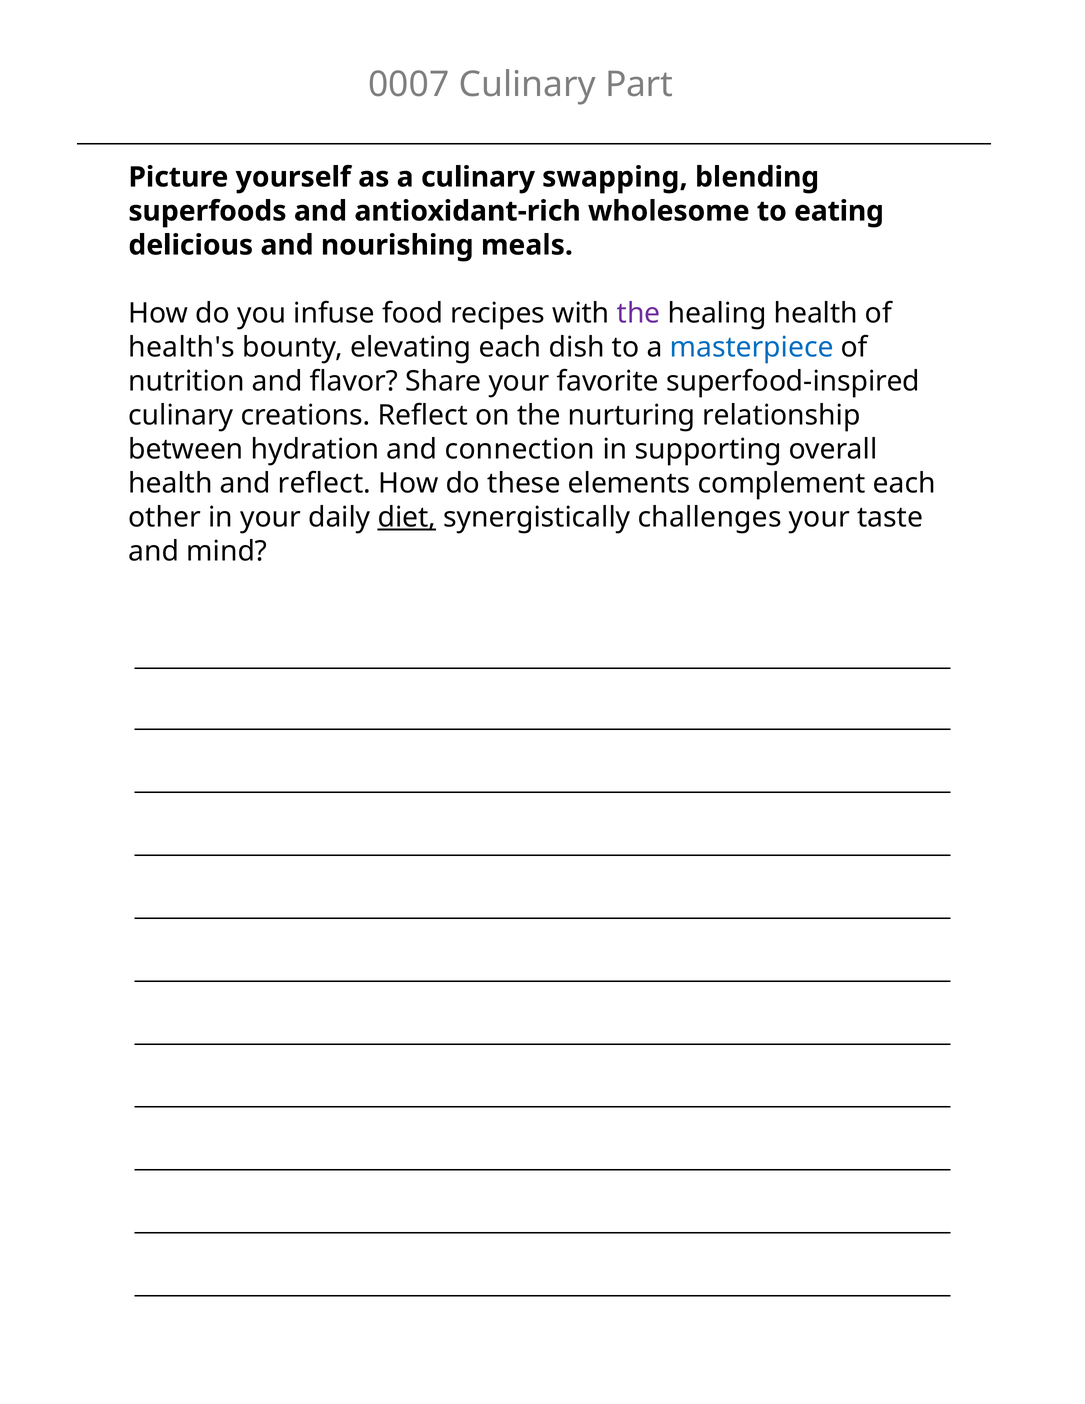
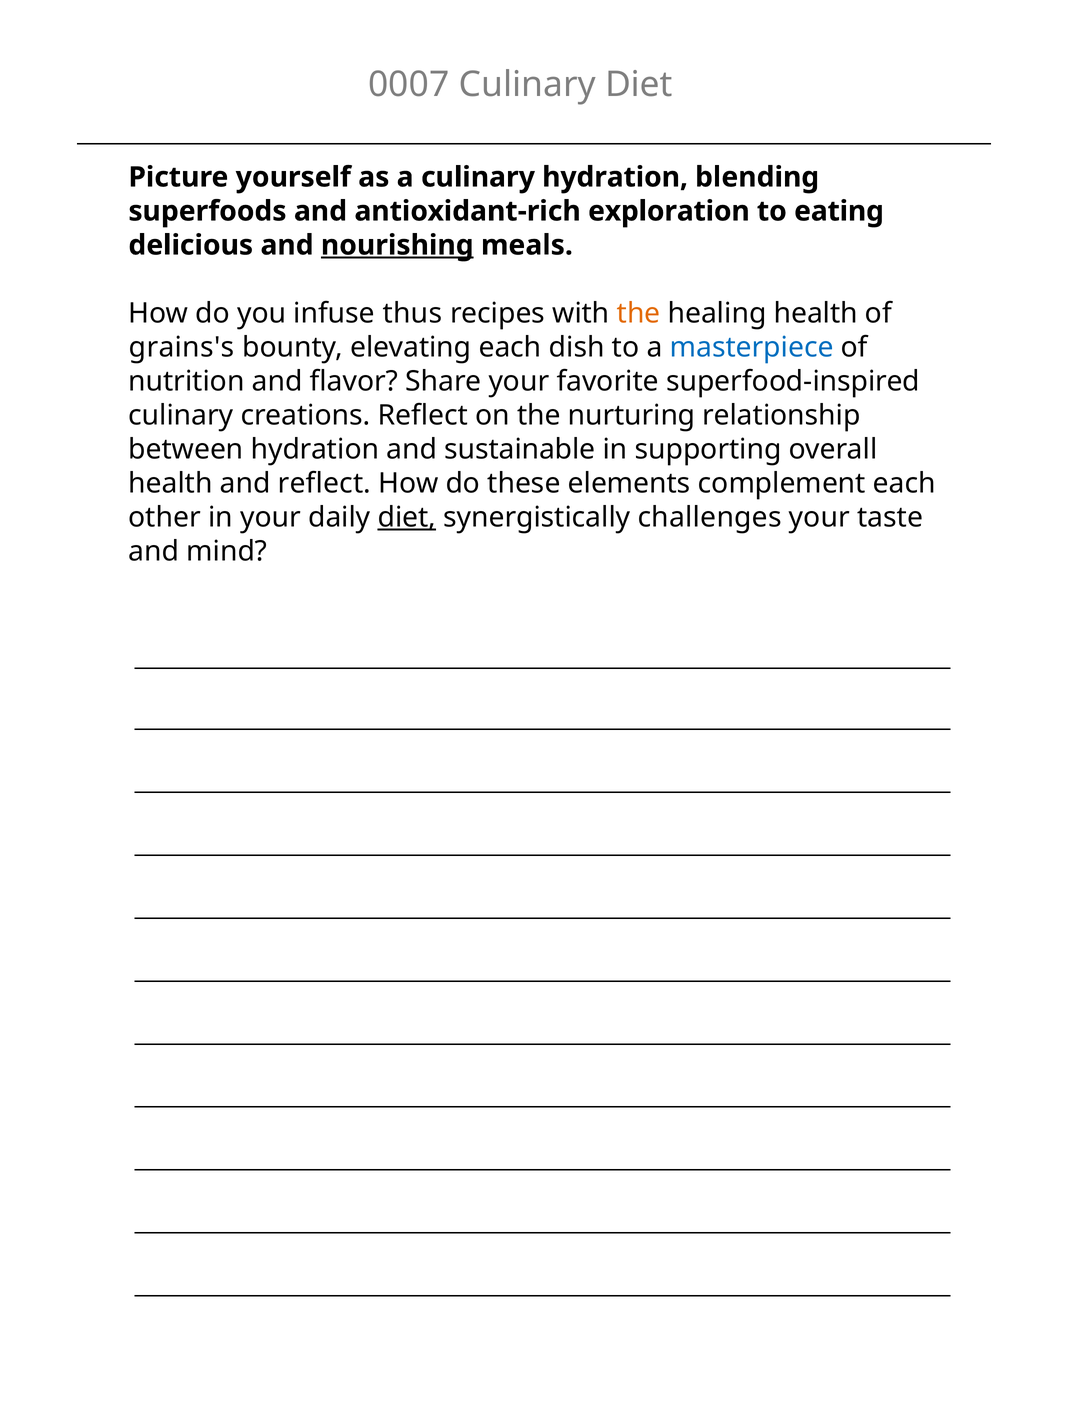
Culinary Part: Part -> Diet
culinary swapping: swapping -> hydration
wholesome: wholesome -> exploration
nourishing underline: none -> present
food: food -> thus
the at (639, 313) colour: purple -> orange
health's: health's -> grains's
connection: connection -> sustainable
